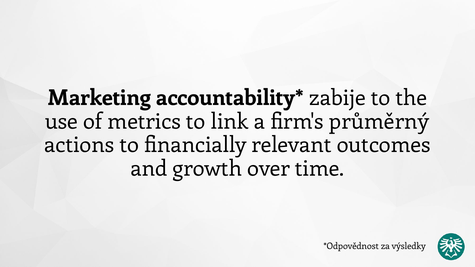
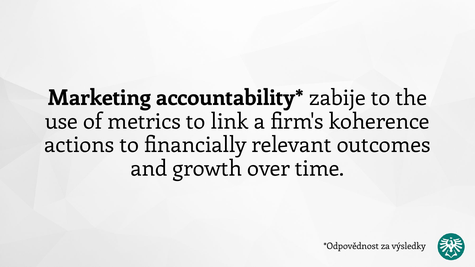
průměrný: průměrný -> koherence
